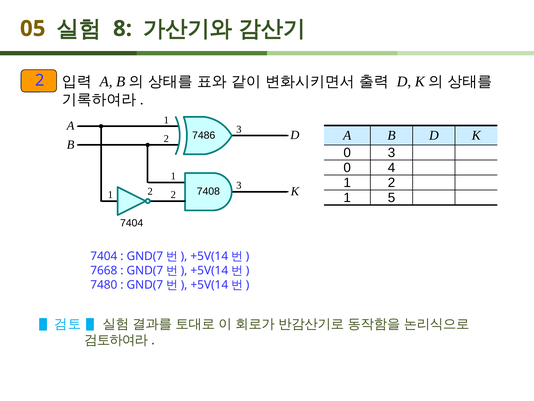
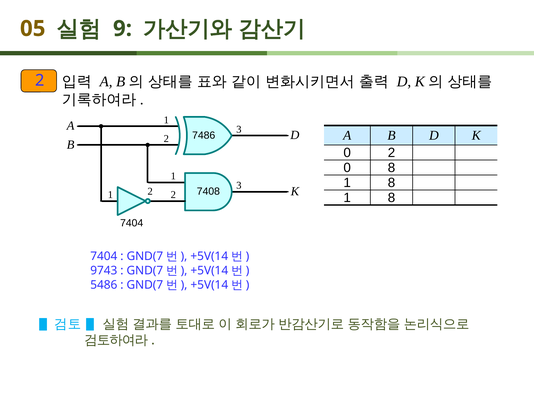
8: 8 -> 9
0 3: 3 -> 2
0 4: 4 -> 8
2 at (392, 182): 2 -> 8
5 at (392, 197): 5 -> 8
7668: 7668 -> 9743
7480: 7480 -> 5486
